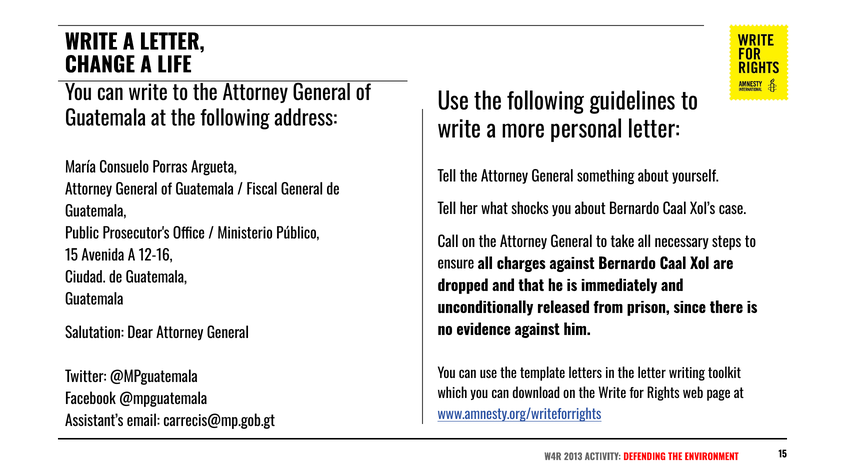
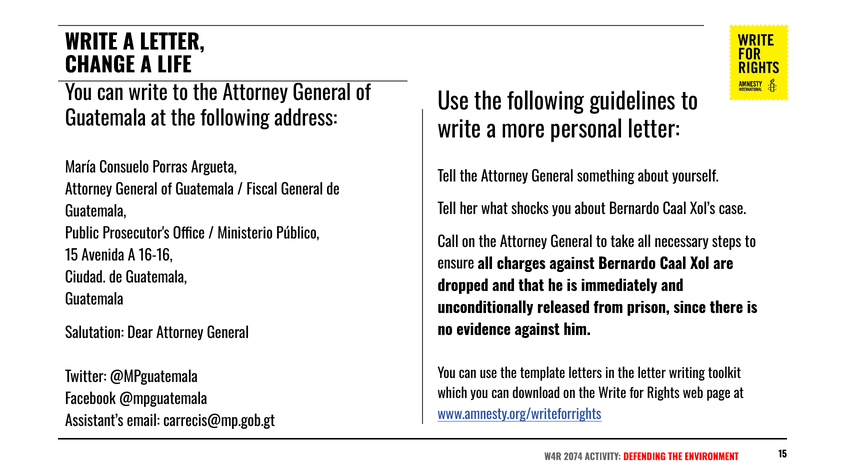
12-16: 12-16 -> 16-16
2013: 2013 -> 2074
